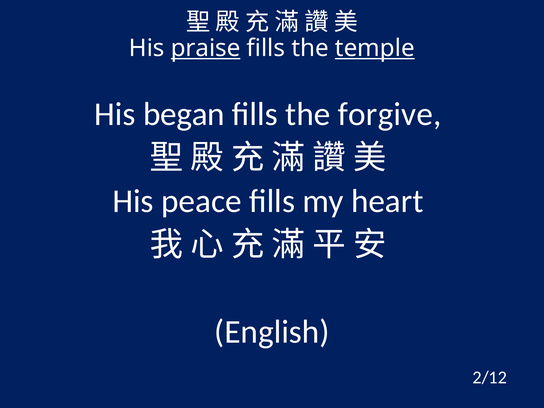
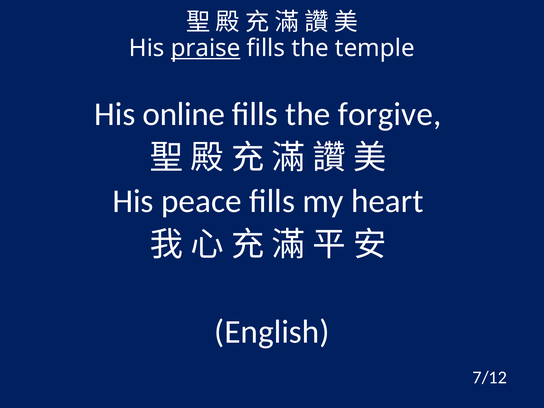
temple underline: present -> none
began: began -> online
2/12: 2/12 -> 7/12
